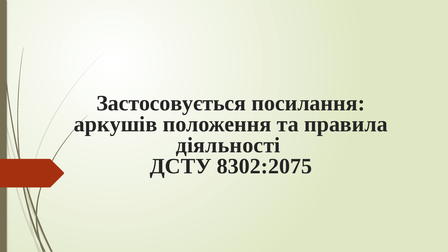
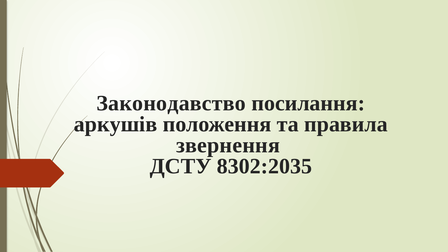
Застосовується: Застосовується -> Законодавство
діяльності: діяльності -> звернення
8302:2075: 8302:2075 -> 8302:2035
